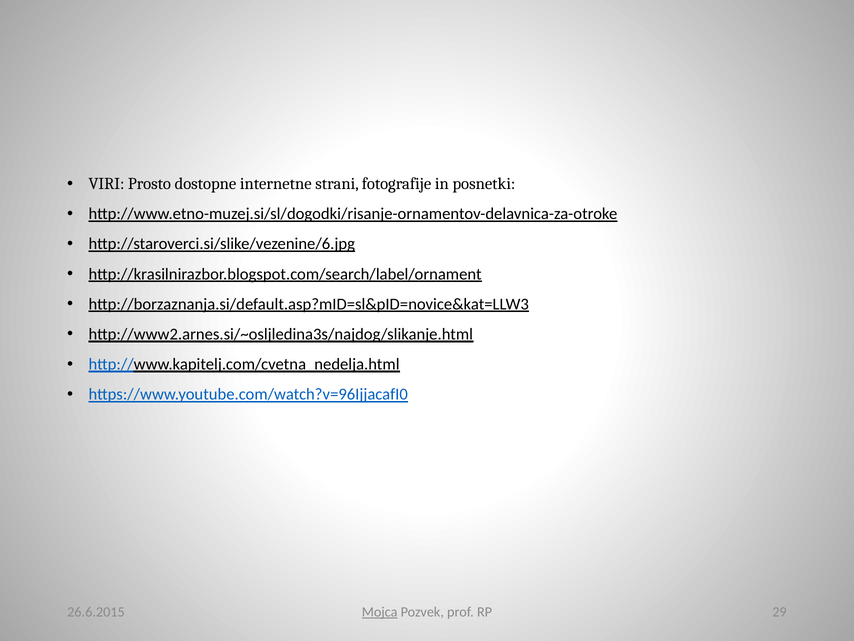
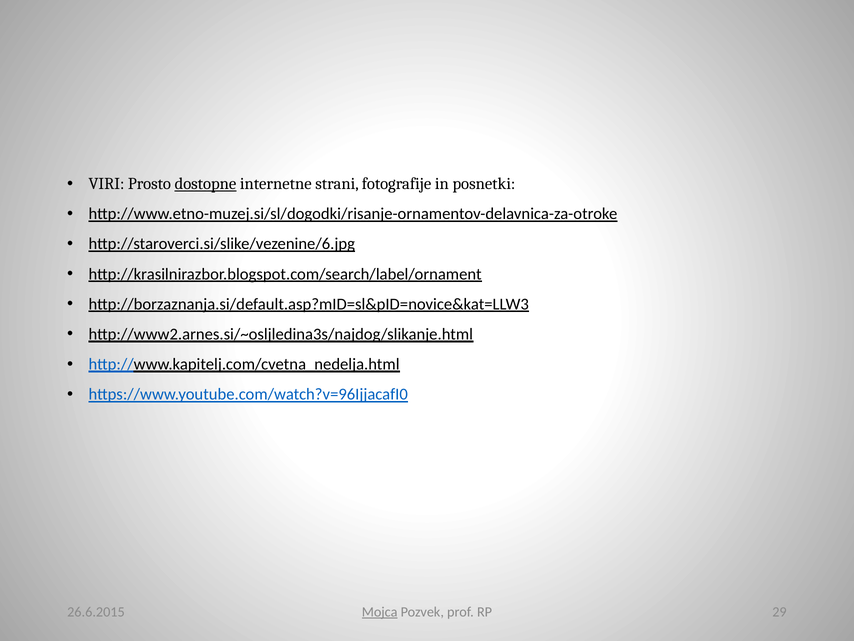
dostopne underline: none -> present
